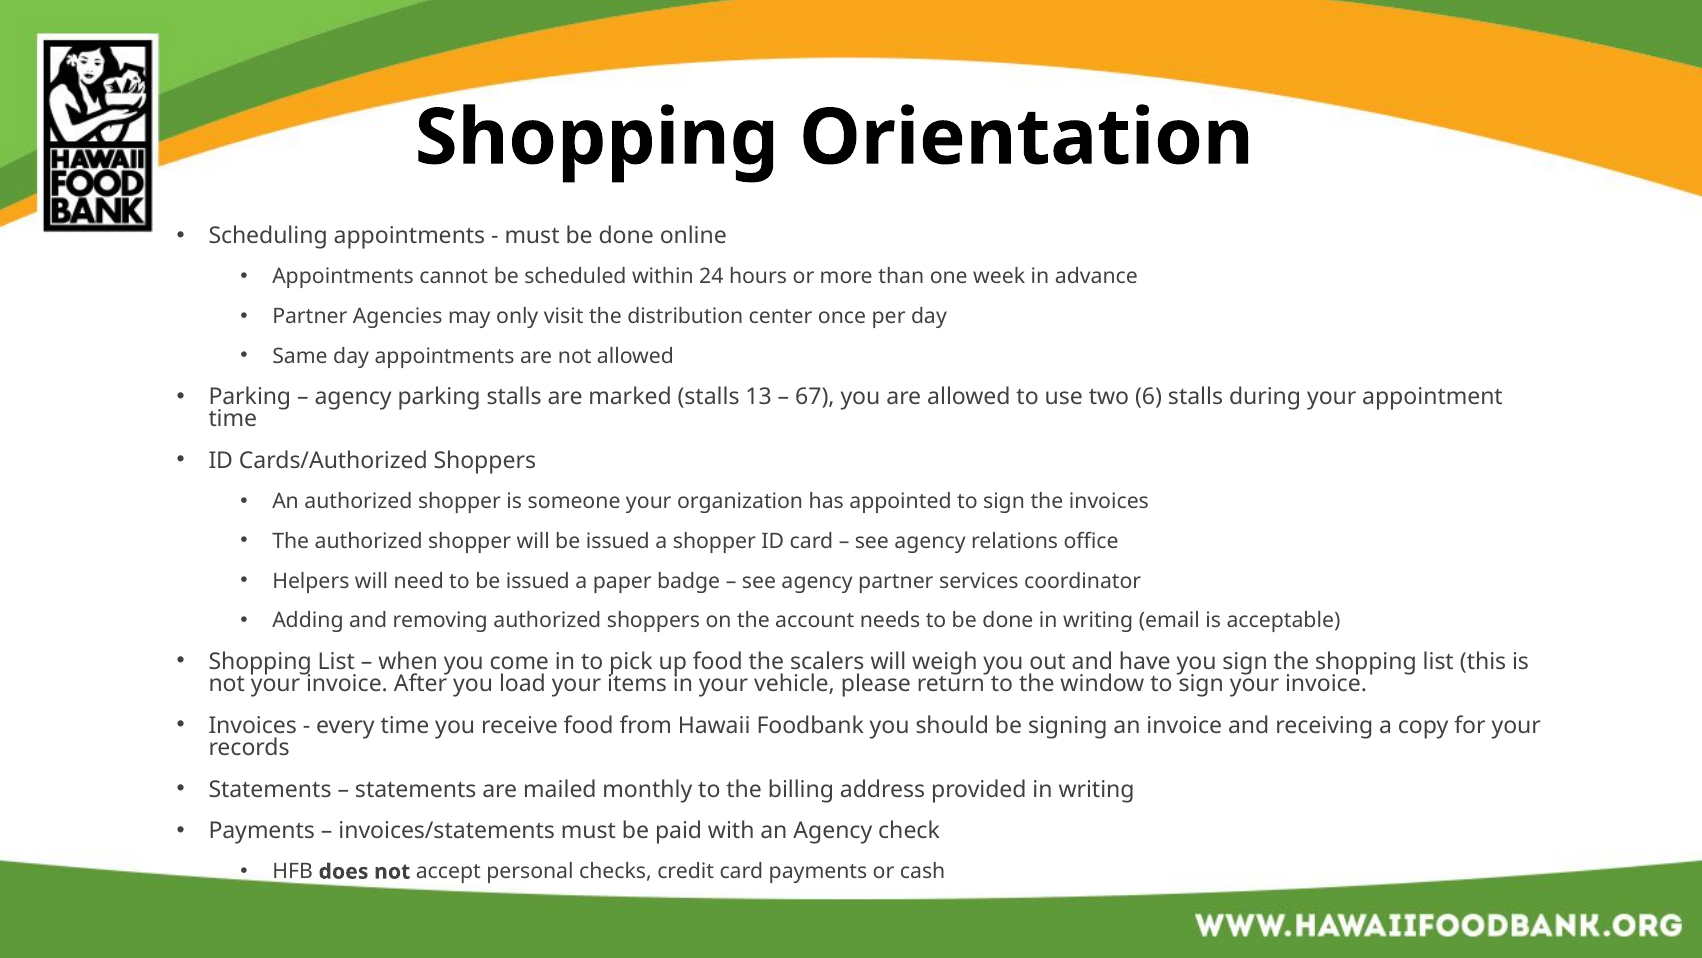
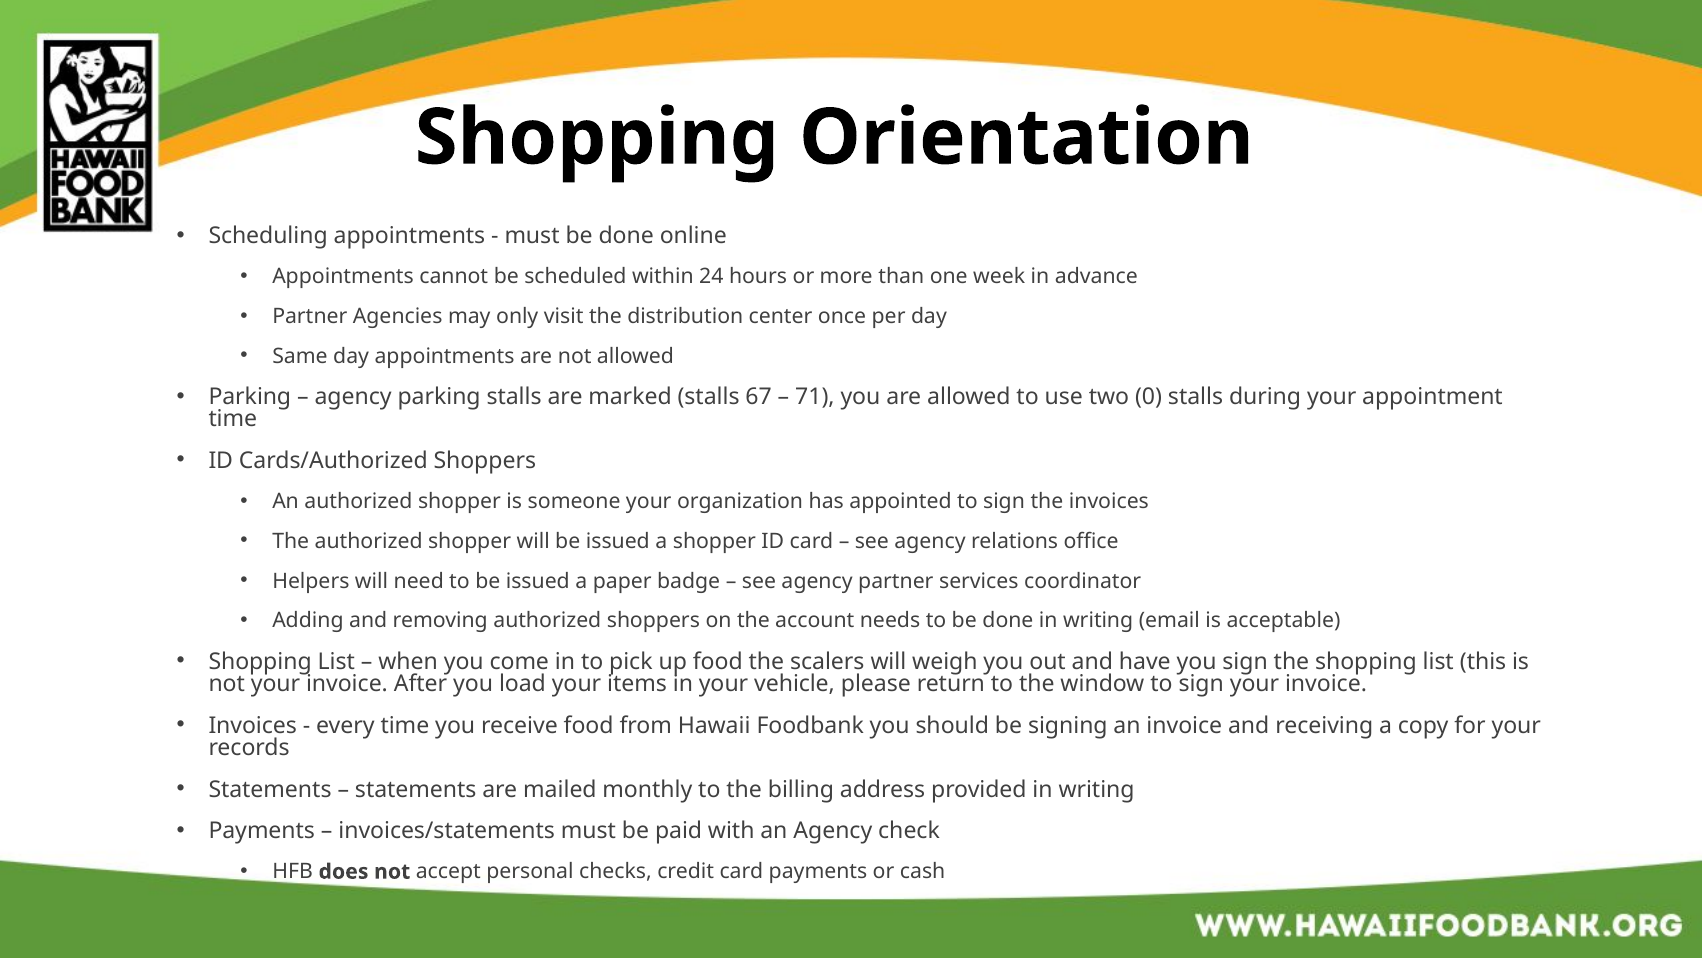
13: 13 -> 67
67: 67 -> 71
6: 6 -> 0
